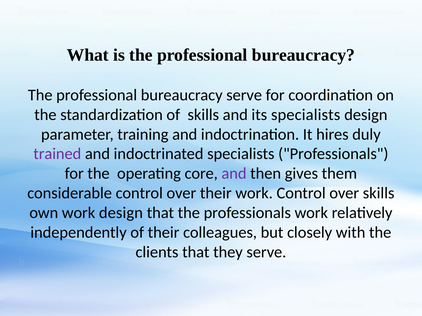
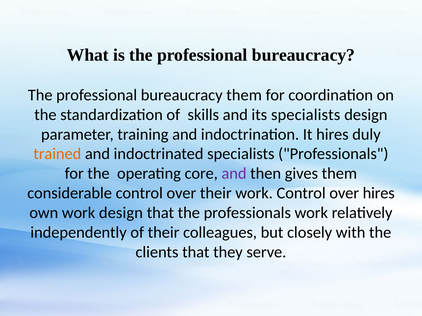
bureaucracy serve: serve -> them
trained colour: purple -> orange
over skills: skills -> hires
